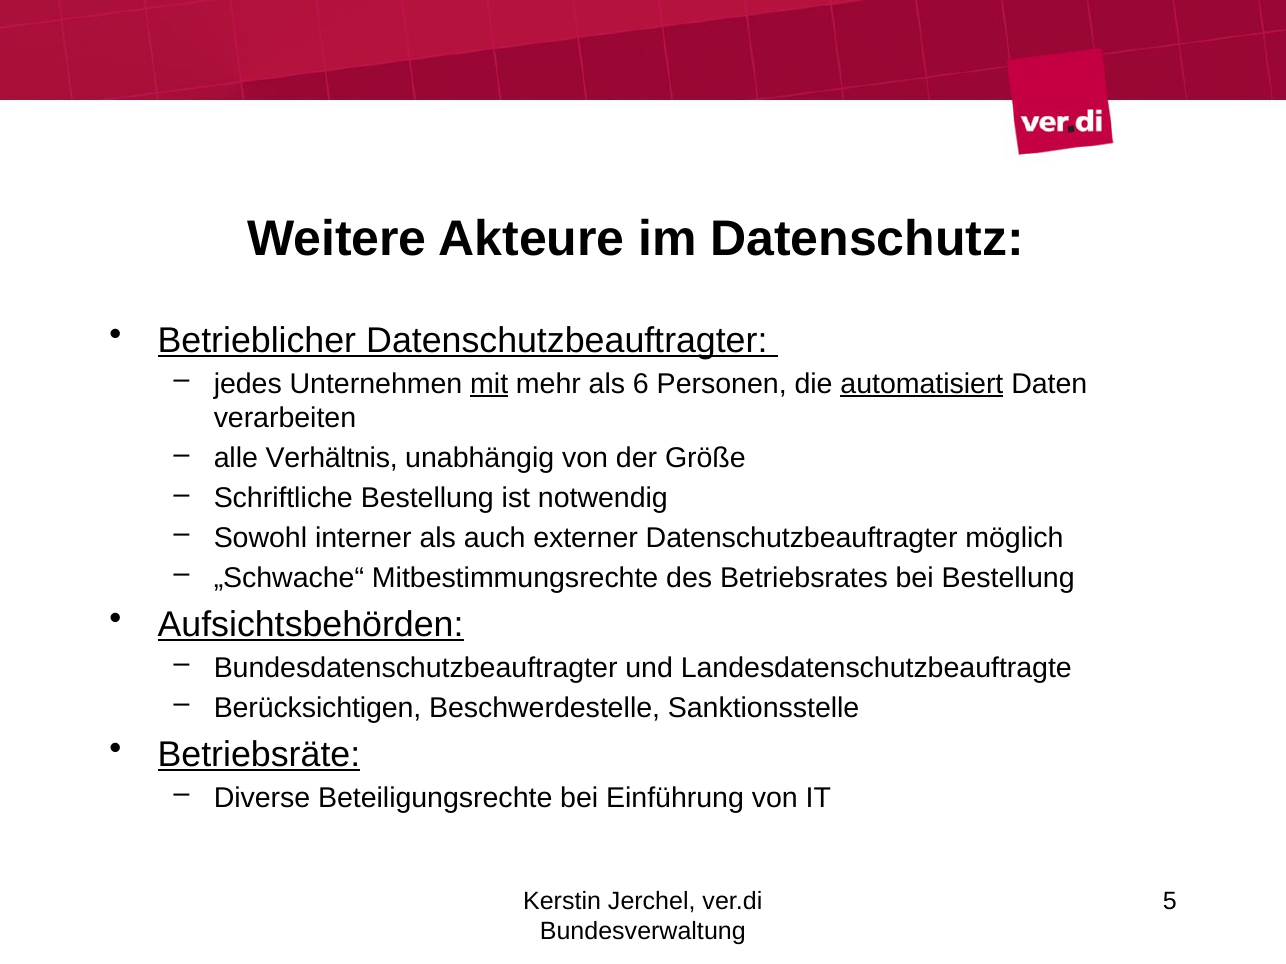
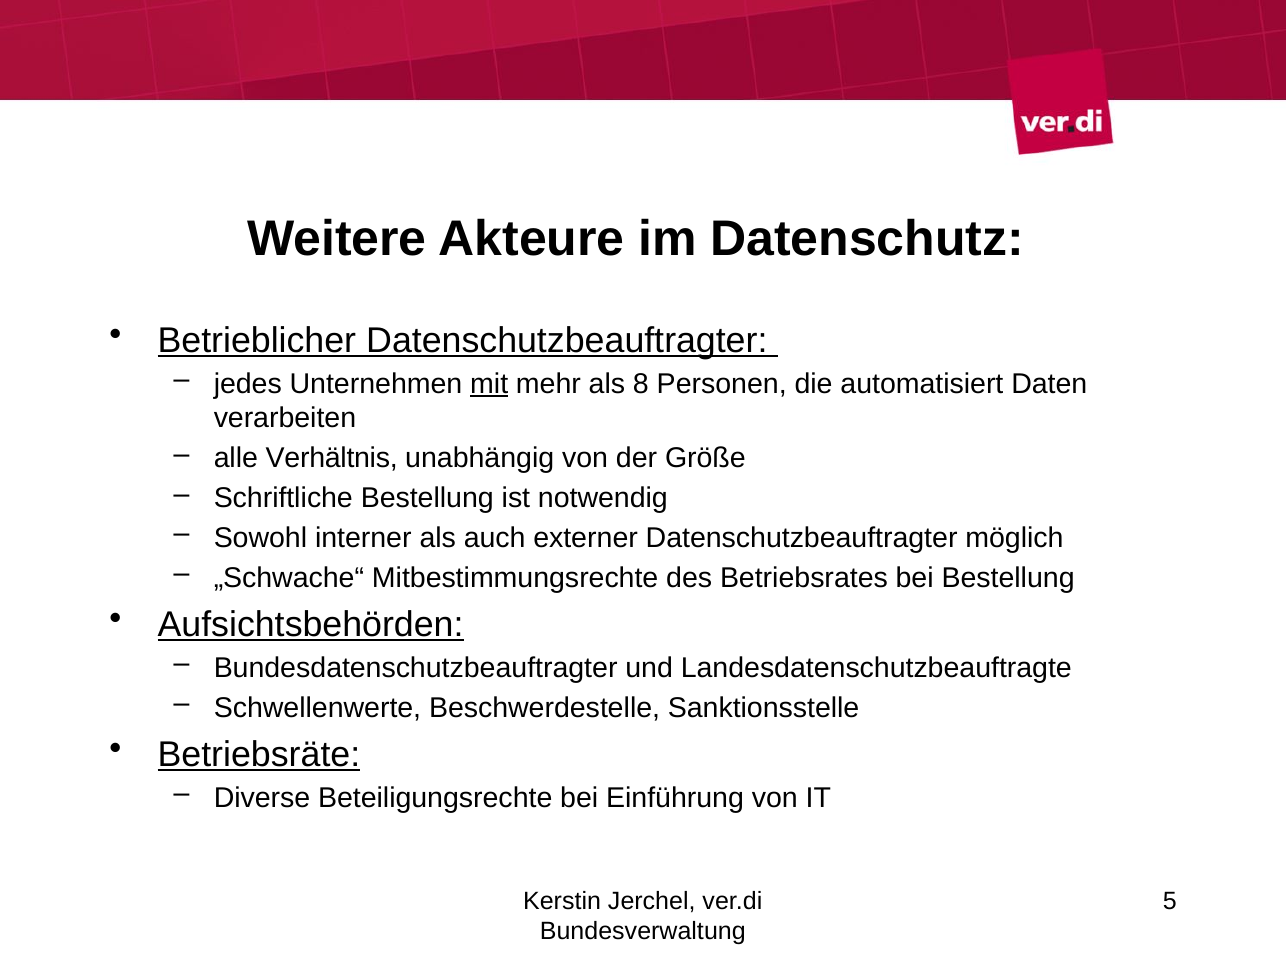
6: 6 -> 8
automatisiert underline: present -> none
Berücksichtigen: Berücksichtigen -> Schwellenwerte
